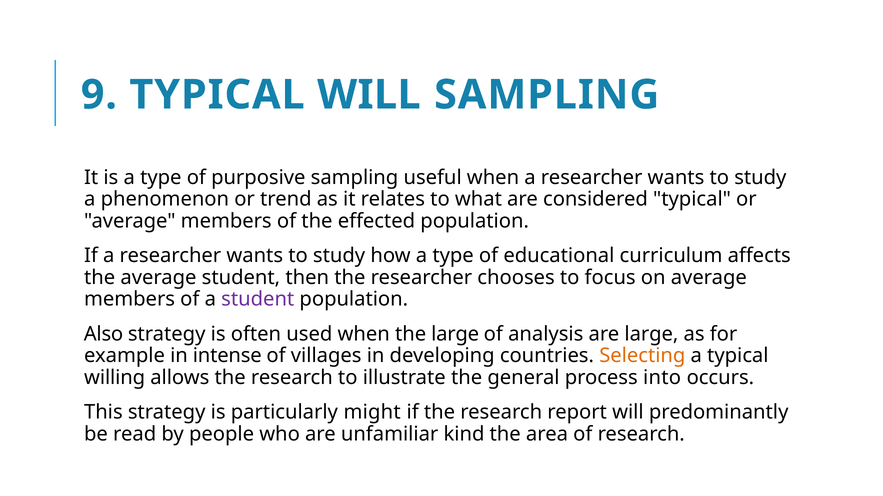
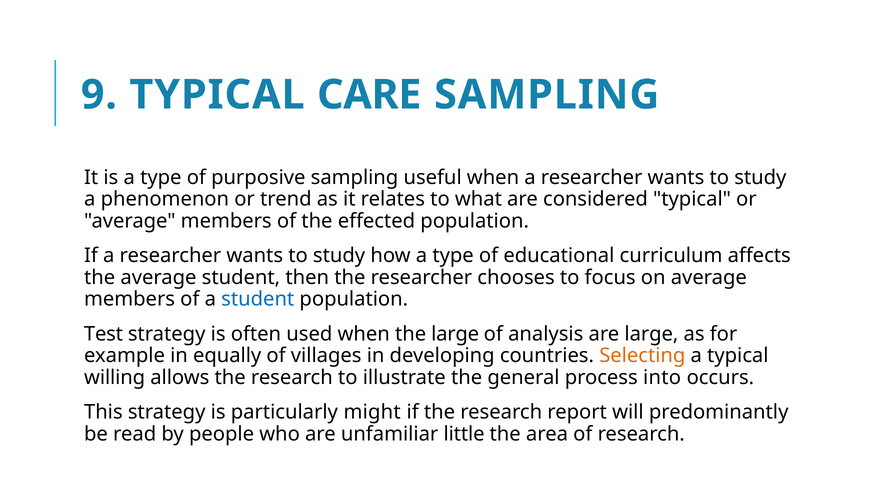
TYPICAL WILL: WILL -> CARE
student at (258, 300) colour: purple -> blue
Also: Also -> Test
intense: intense -> equally
kind: kind -> little
